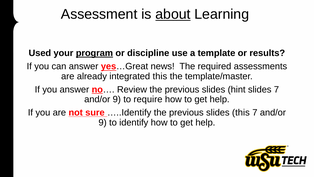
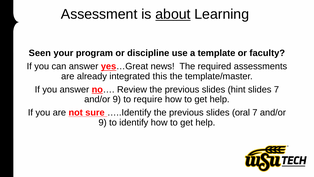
Used: Used -> Seen
program underline: present -> none
results: results -> faculty
slides this: this -> oral
